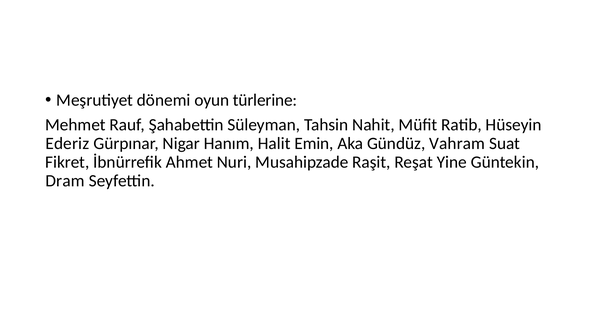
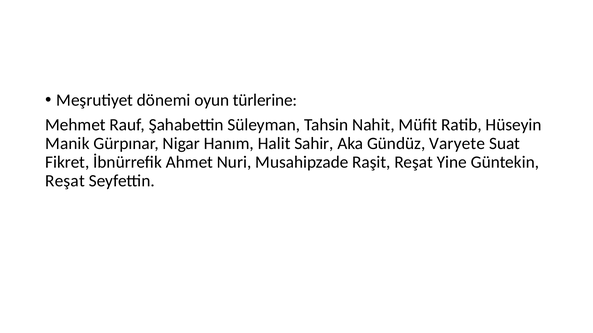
Ederiz: Ederiz -> Manik
Emin: Emin -> Sahir
Vahram: Vahram -> Varyete
Dram at (65, 181): Dram -> Reşat
